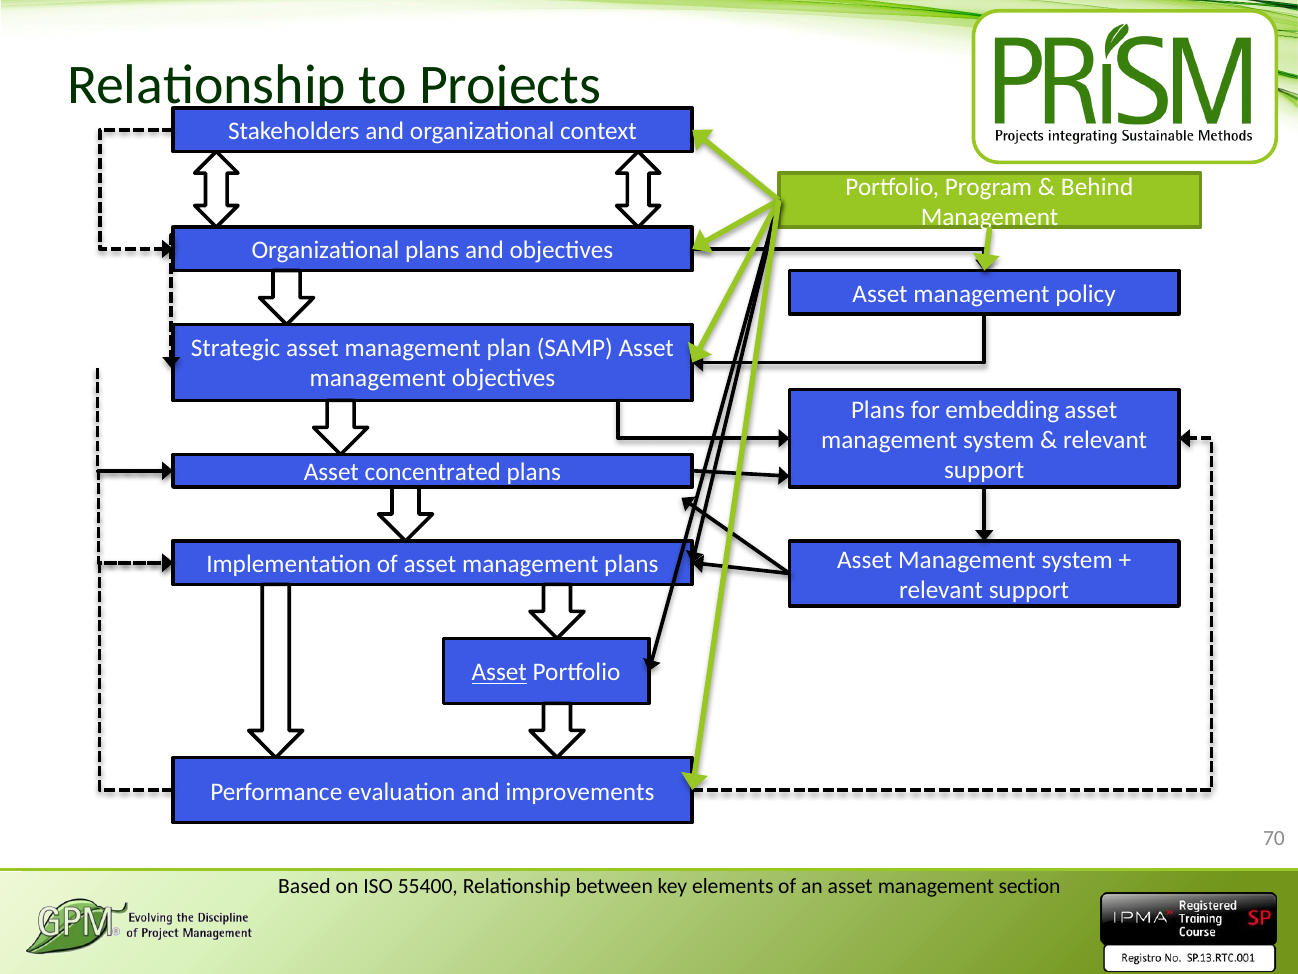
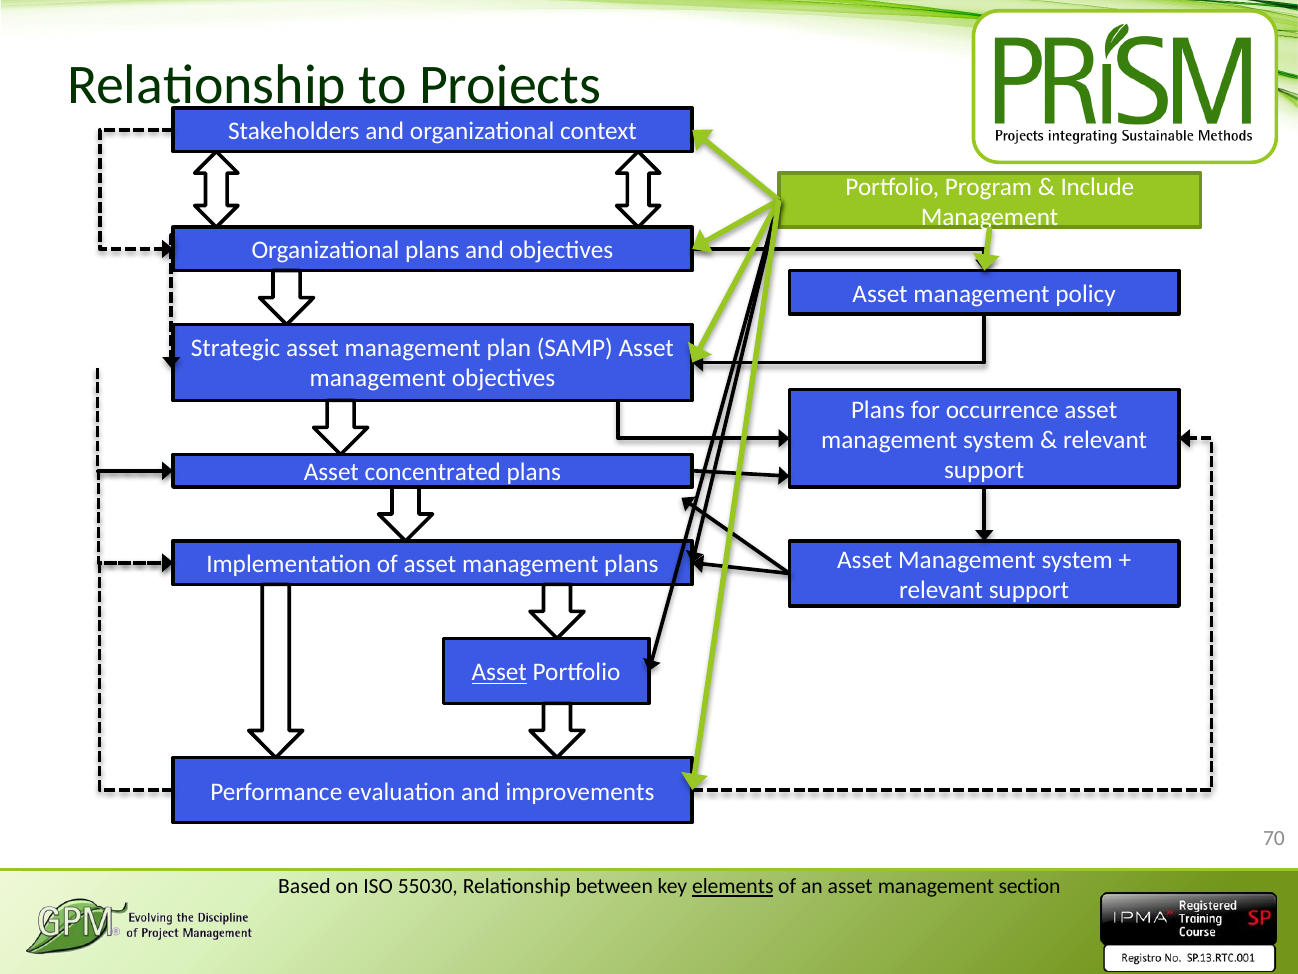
Behind: Behind -> Include
embedding: embedding -> occurrence
55400: 55400 -> 55030
elements underline: none -> present
